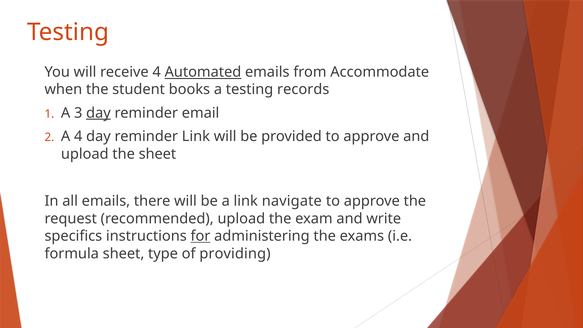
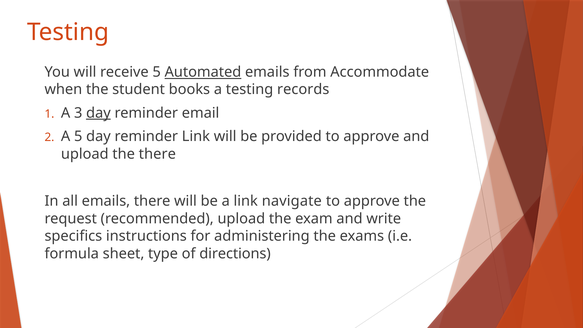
receive 4: 4 -> 5
A 4: 4 -> 5
the sheet: sheet -> there
for underline: present -> none
providing: providing -> directions
